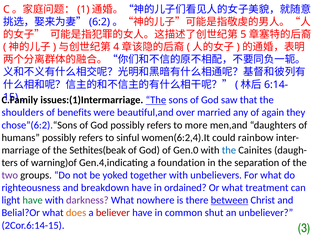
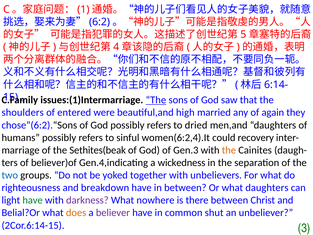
benefits: benefits -> entered
over: over -> high
more: more -> dried
rainbow: rainbow -> recovery
Gen.0: Gen.0 -> Gen.3
the at (229, 150) colour: blue -> orange
warning)of: warning)of -> believer)of
foundation: foundation -> wickedness
two colour: purple -> blue
in ordained: ordained -> between
what treatment: treatment -> daughters
between at (229, 200) underline: present -> none
believer colour: red -> purple
